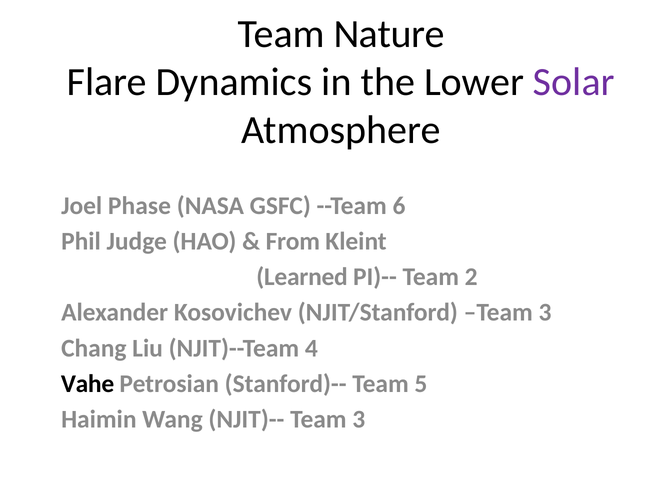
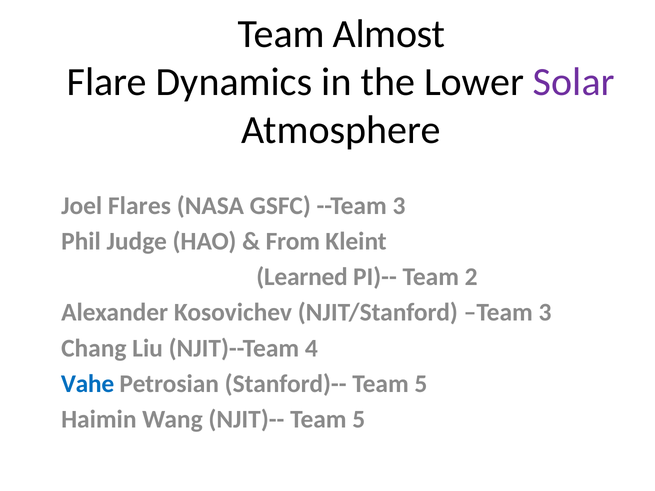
Nature: Nature -> Almost
Phase: Phase -> Flares
--Team 6: 6 -> 3
Vahe colour: black -> blue
NJIT)-- Team 3: 3 -> 5
